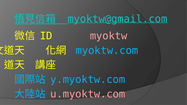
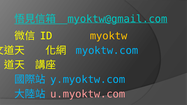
myoktw colour: pink -> yellow
